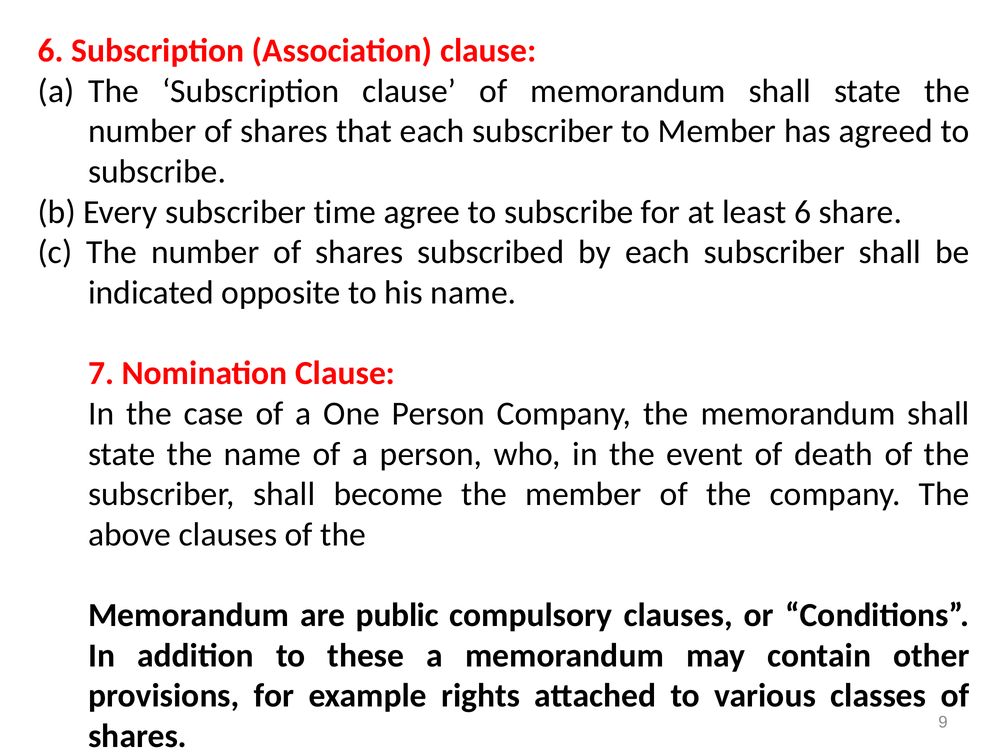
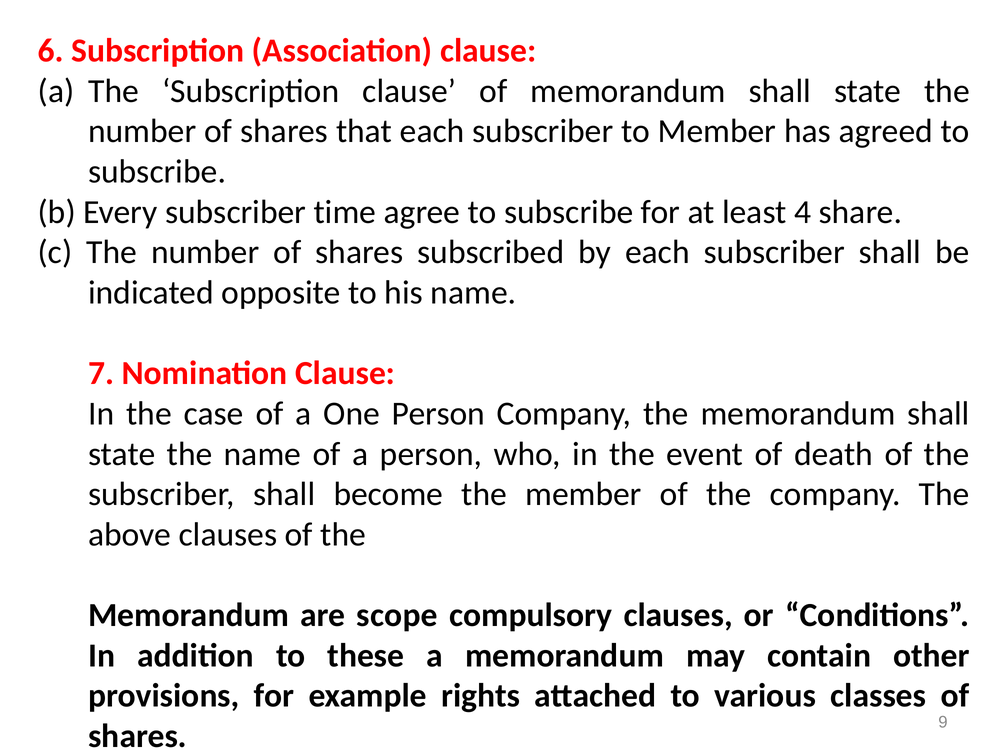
least 6: 6 -> 4
public: public -> scope
